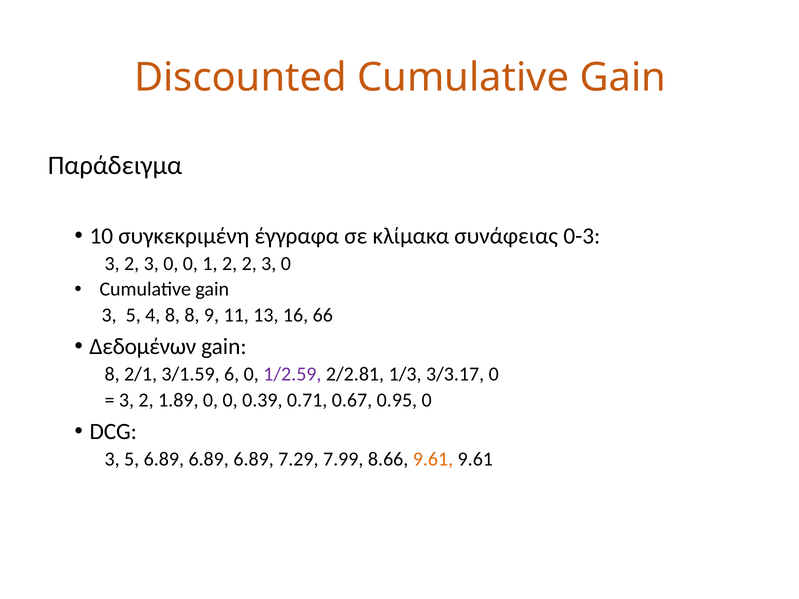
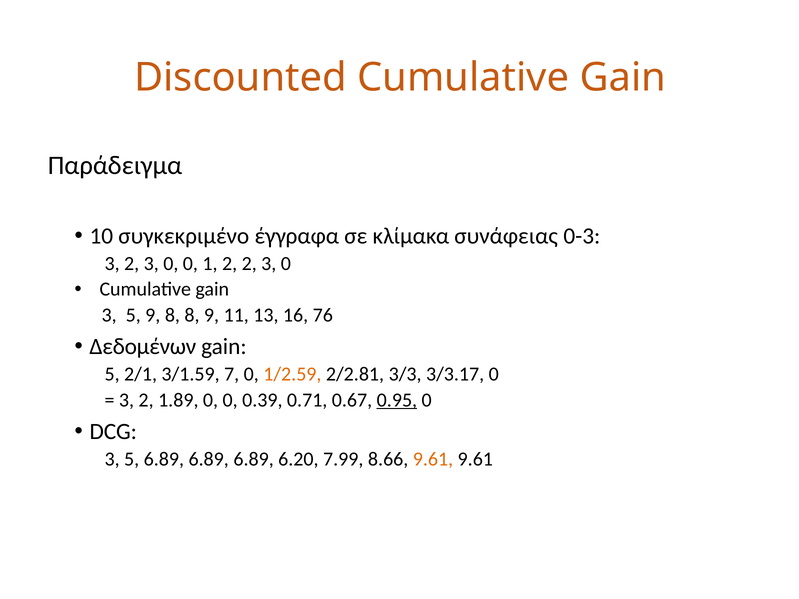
συγκεκριμένη: συγκεκριμένη -> συγκεκριμένο
5 4: 4 -> 9
66: 66 -> 76
8 at (112, 374): 8 -> 5
6: 6 -> 7
1/2.59 colour: purple -> orange
1/3: 1/3 -> 3/3
0.95 underline: none -> present
7.29: 7.29 -> 6.20
